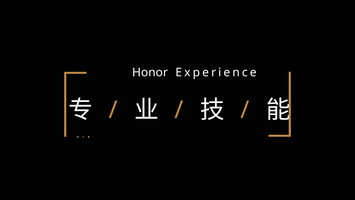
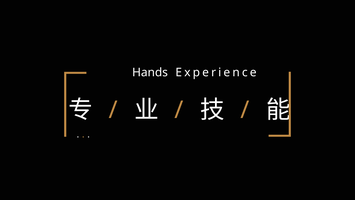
Honor: Honor -> Hands
